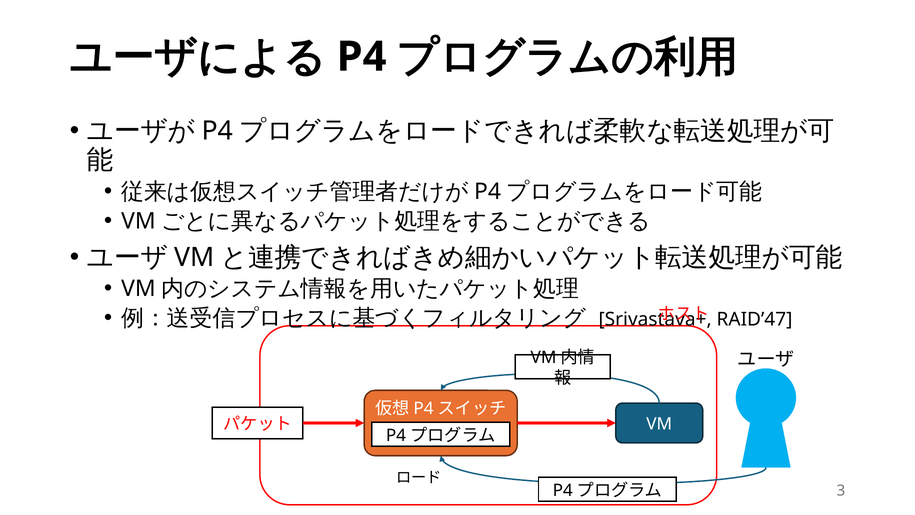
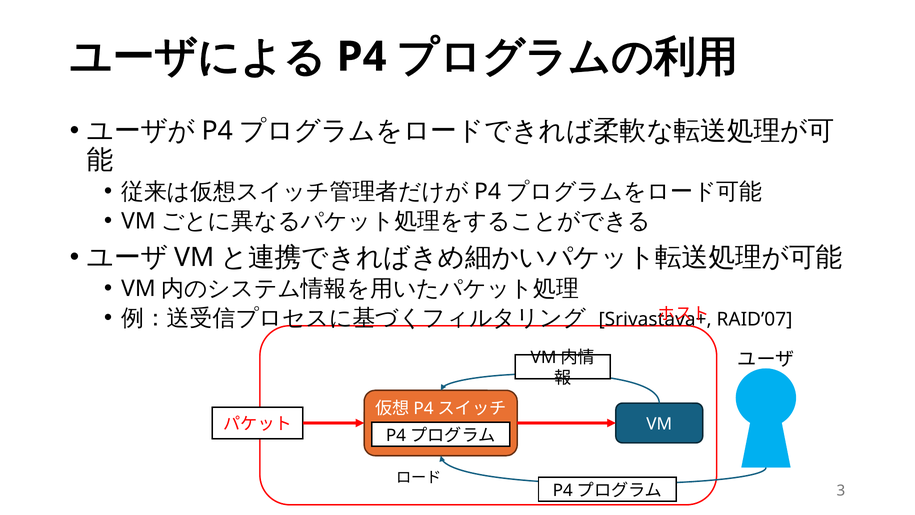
RAID’47: RAID’47 -> RAID’07
